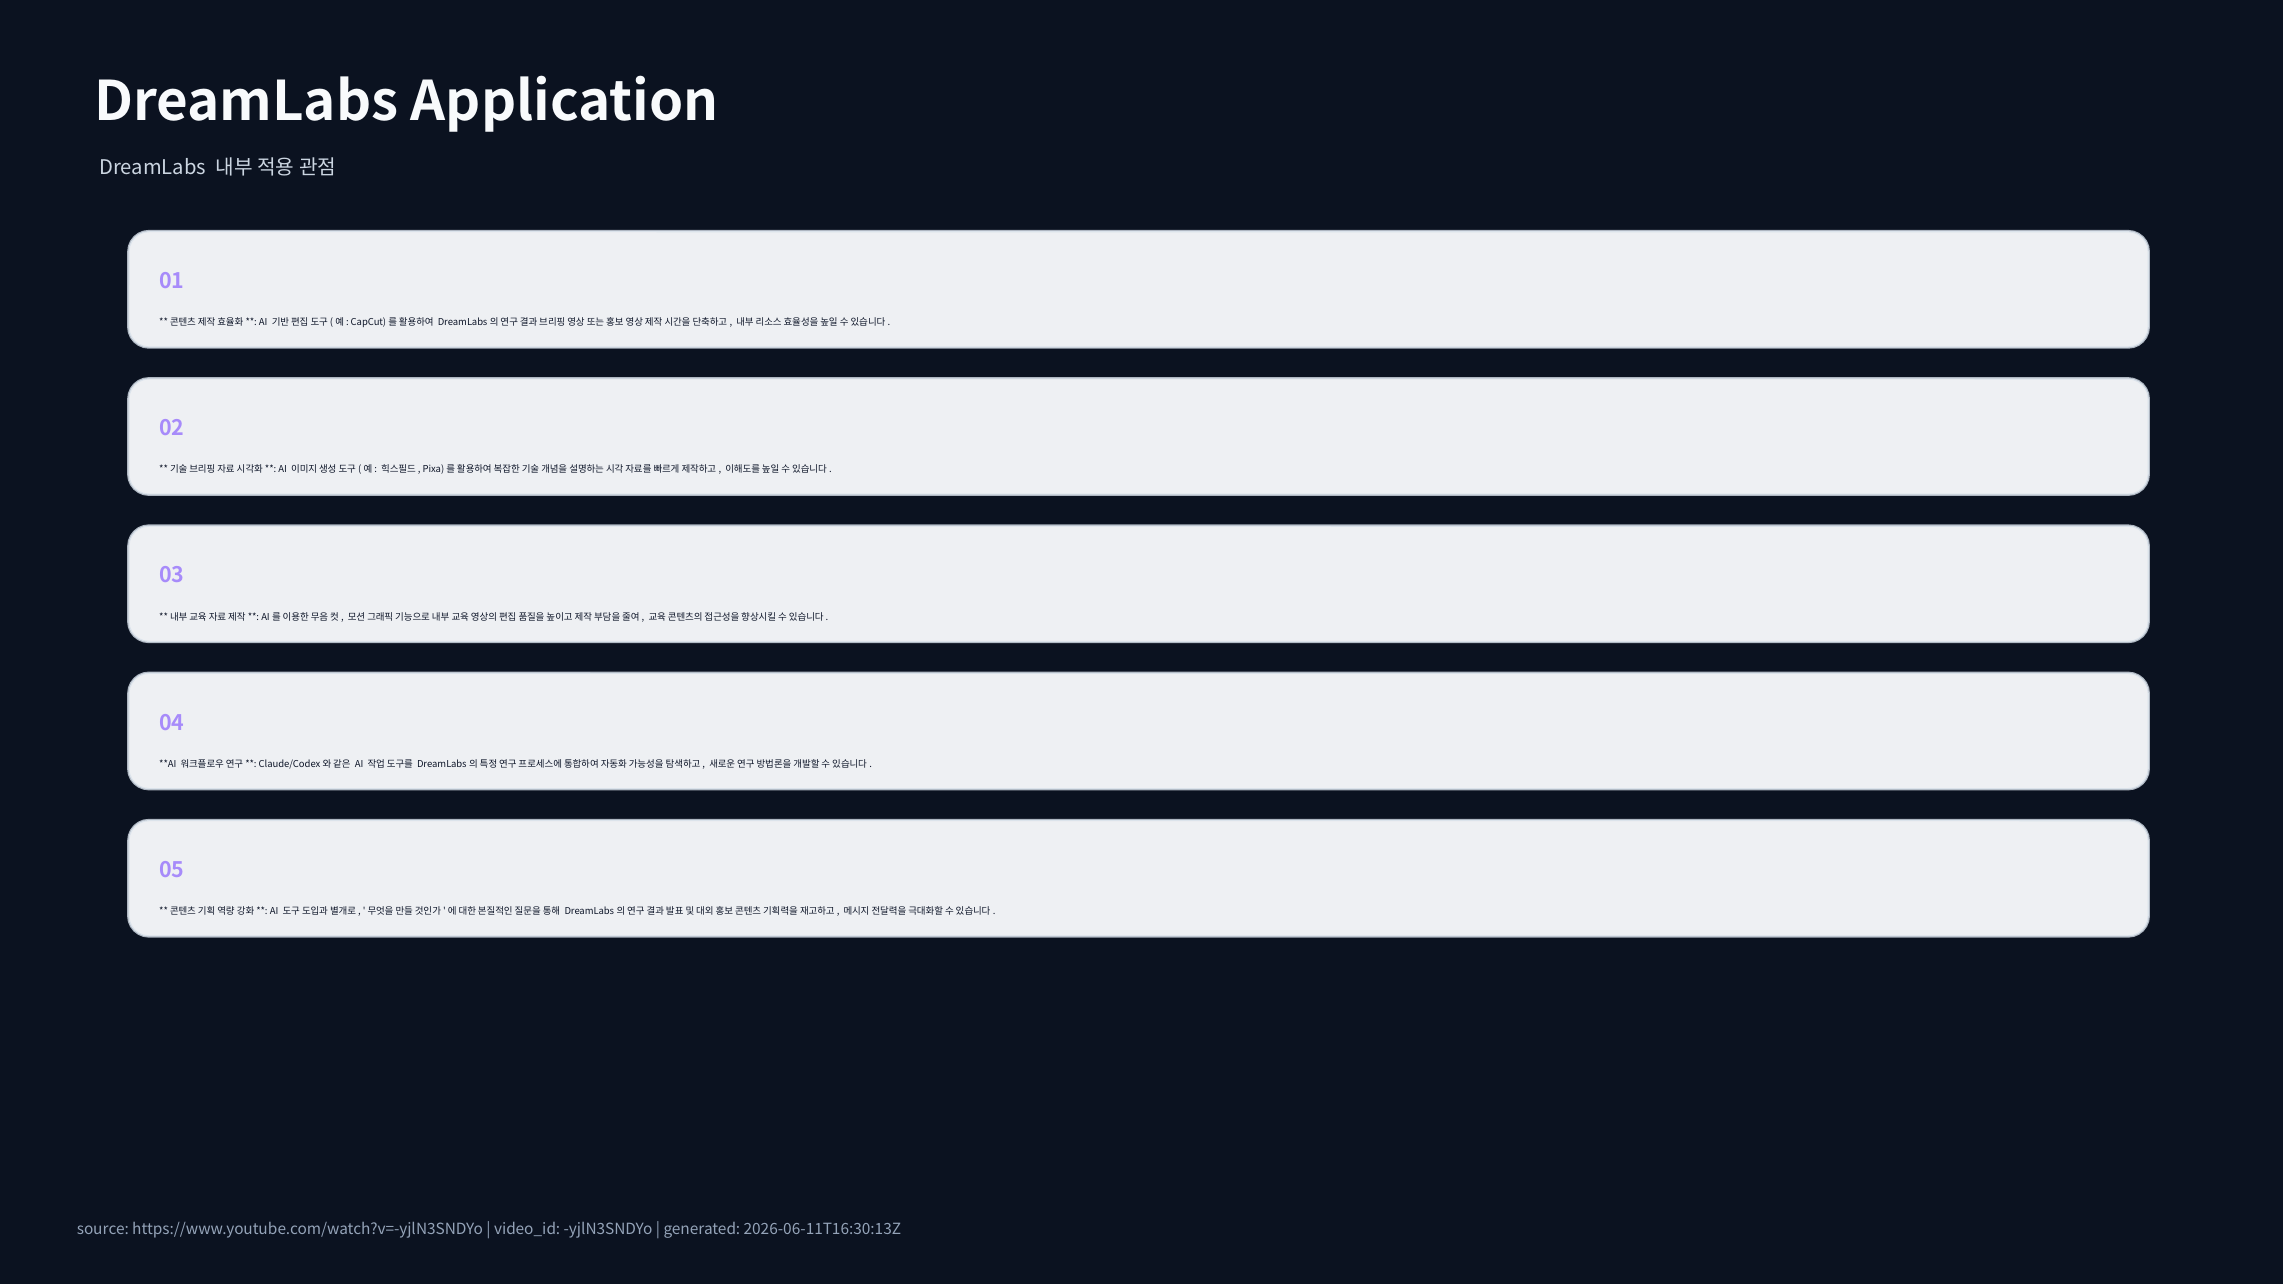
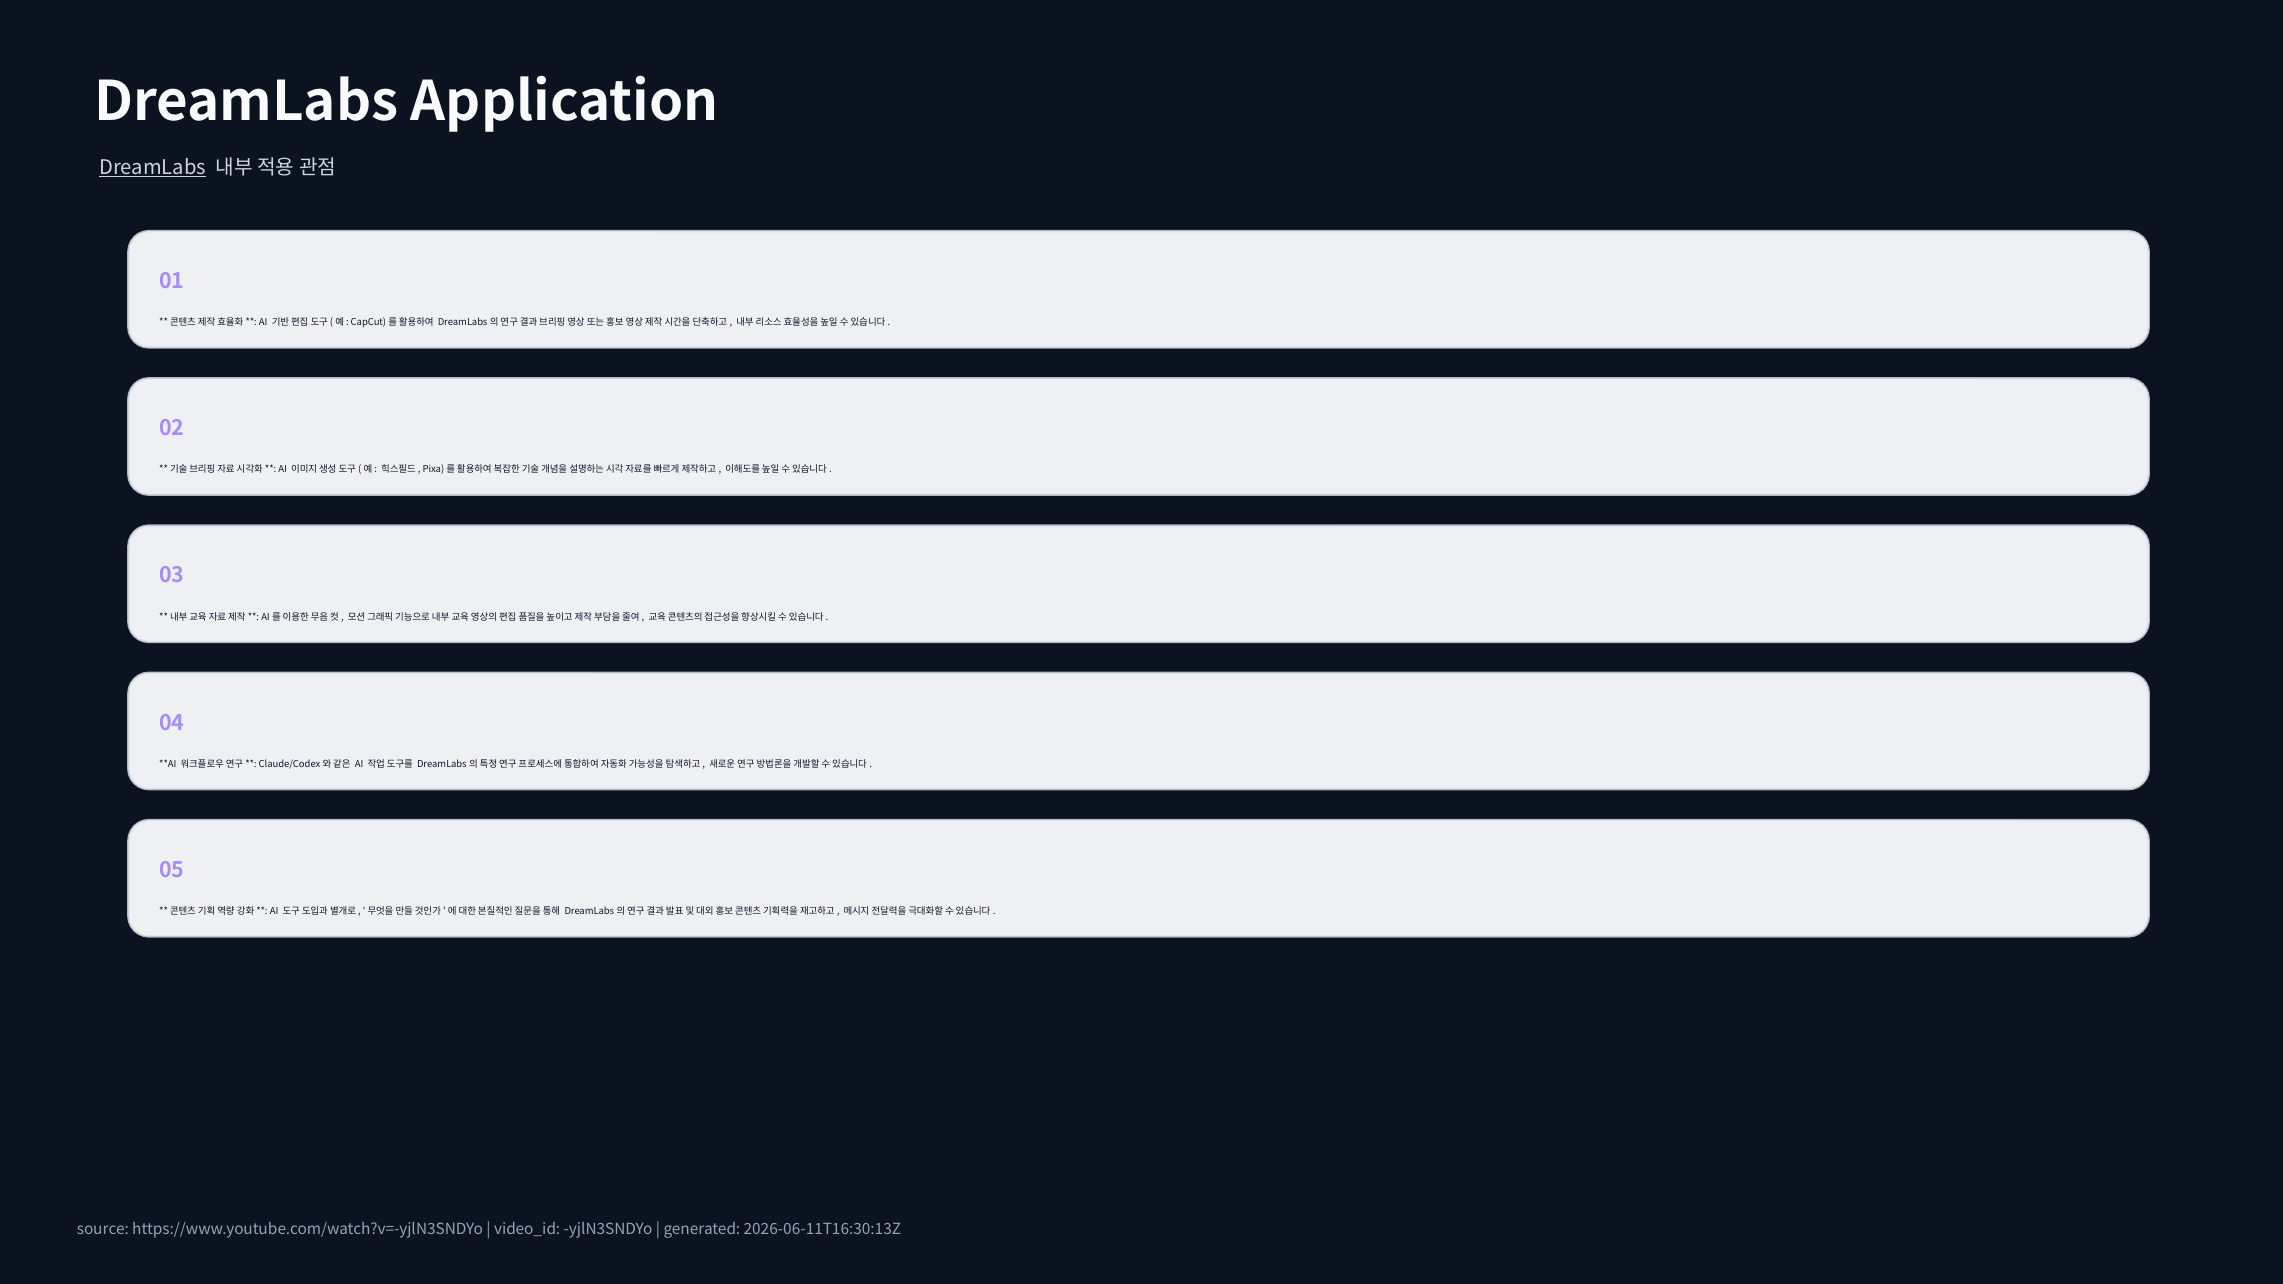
DreamLabs at (153, 167) underline: none -> present
